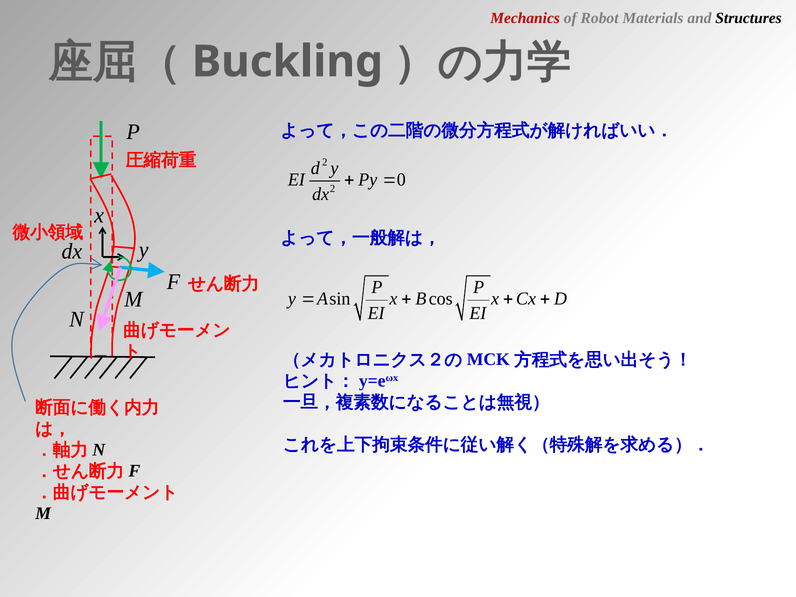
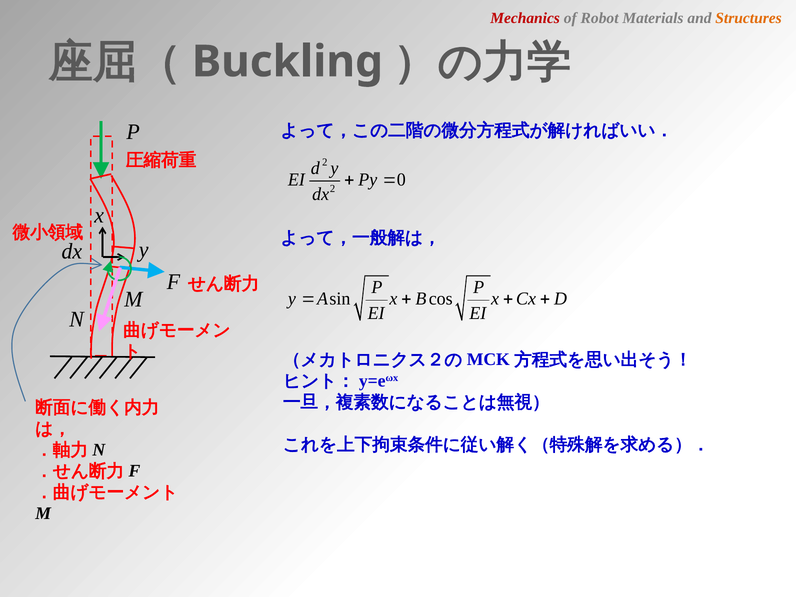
Structures colour: black -> orange
